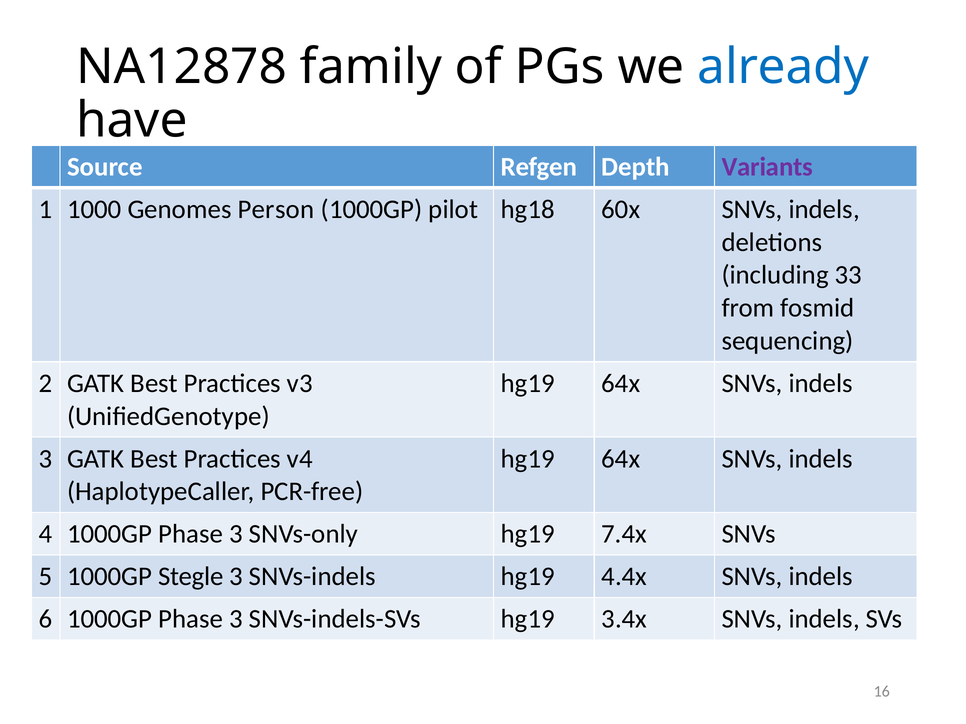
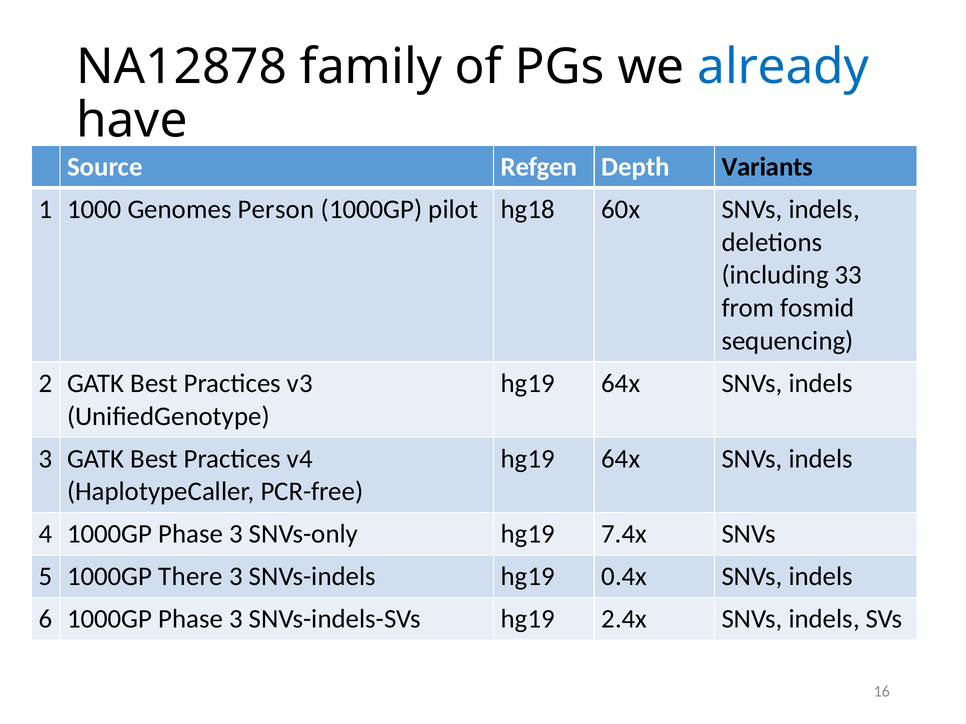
Variants colour: purple -> black
Stegle: Stegle -> There
4.4x: 4.4x -> 0.4x
3.4x: 3.4x -> 2.4x
